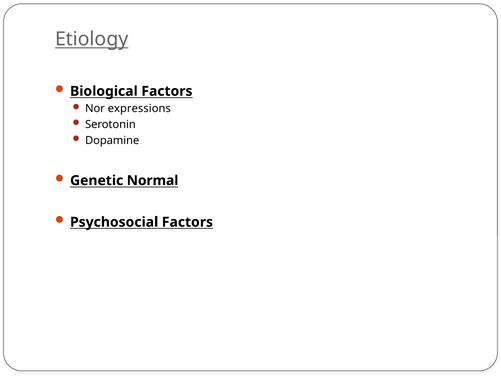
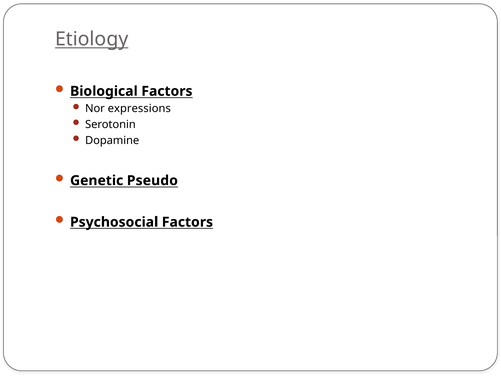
Normal: Normal -> Pseudo
